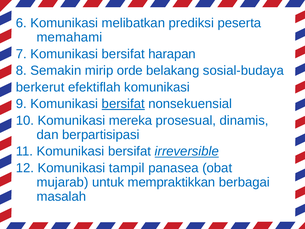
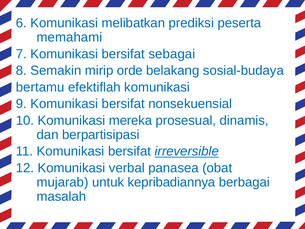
harapan: harapan -> sebagai
berkerut: berkerut -> bertamu
bersifat at (123, 104) underline: present -> none
tampil: tampil -> verbal
mempraktikkan: mempraktikkan -> kepribadiannya
